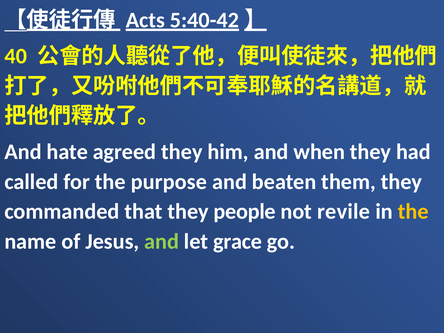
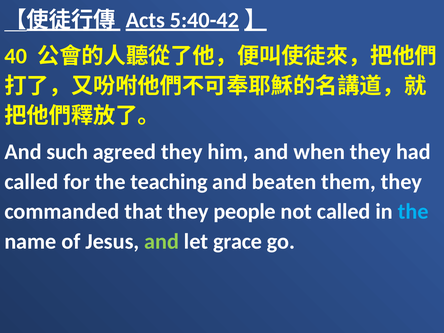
hate: hate -> such
purpose: purpose -> teaching
not revile: revile -> called
the at (413, 212) colour: yellow -> light blue
